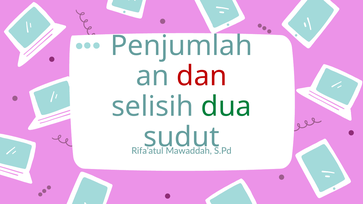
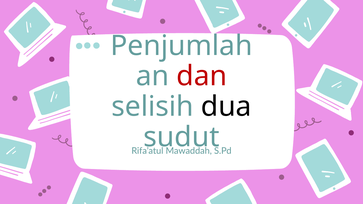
dua colour: green -> black
